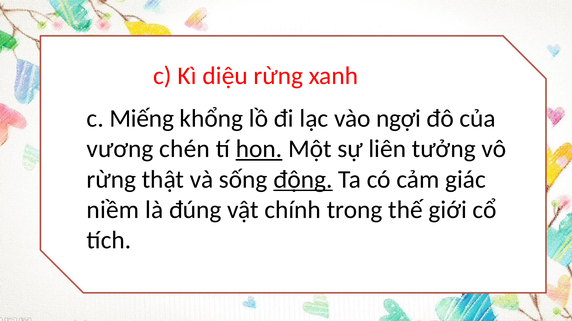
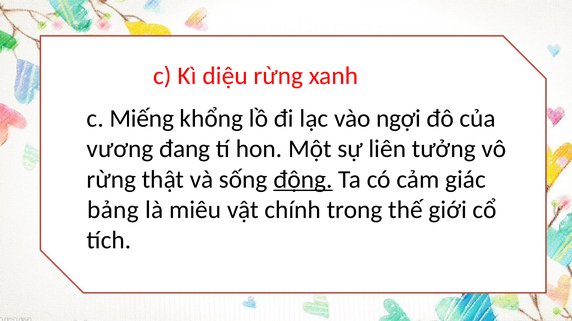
chén: chén -> đang
hon underline: present -> none
niềm: niềm -> bảng
đúng: đúng -> miêu
